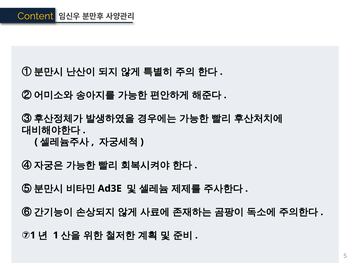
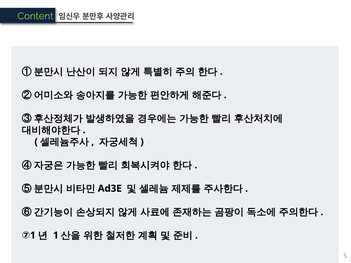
Content colour: yellow -> light green
